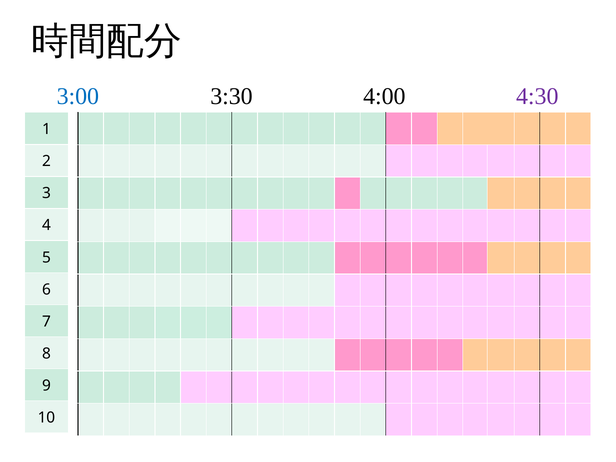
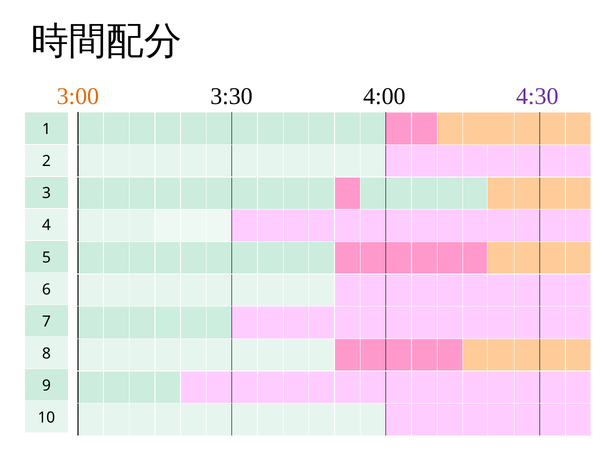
3:00 colour: blue -> orange
